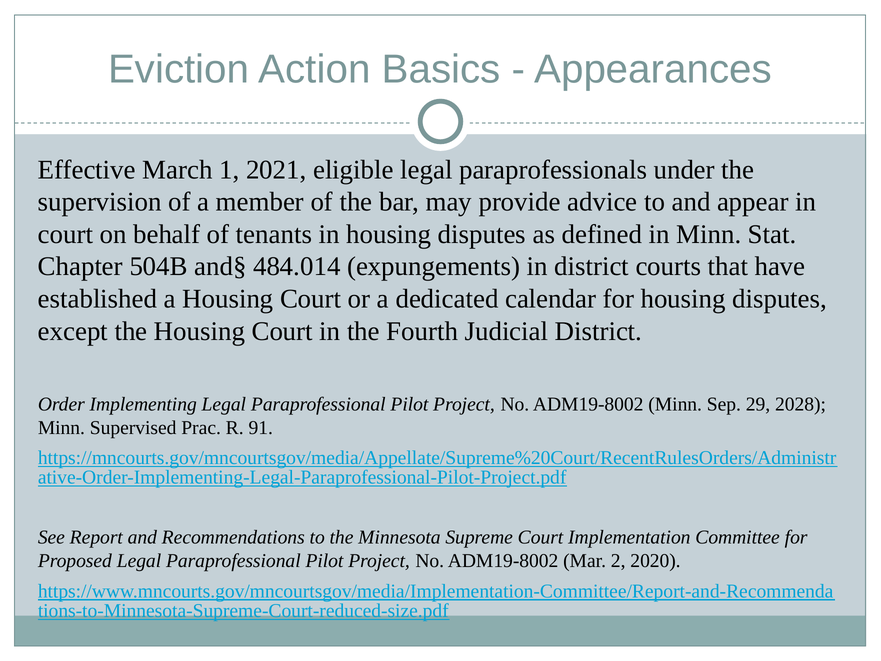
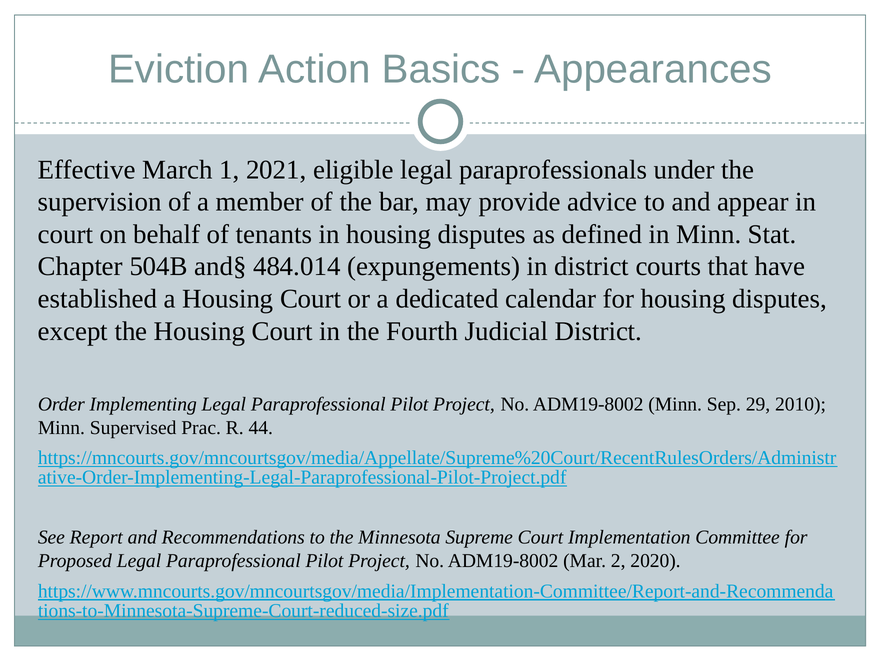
2028: 2028 -> 2010
91: 91 -> 44
